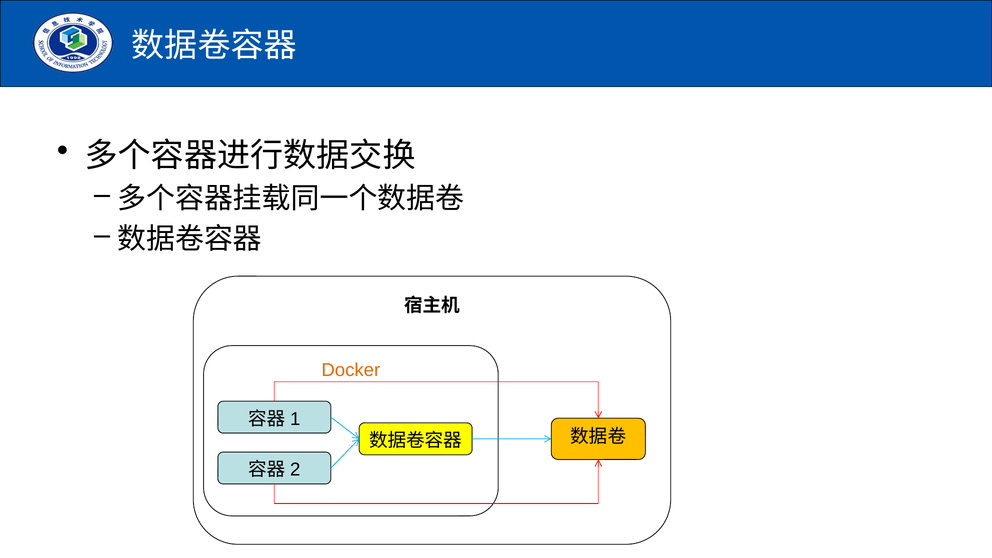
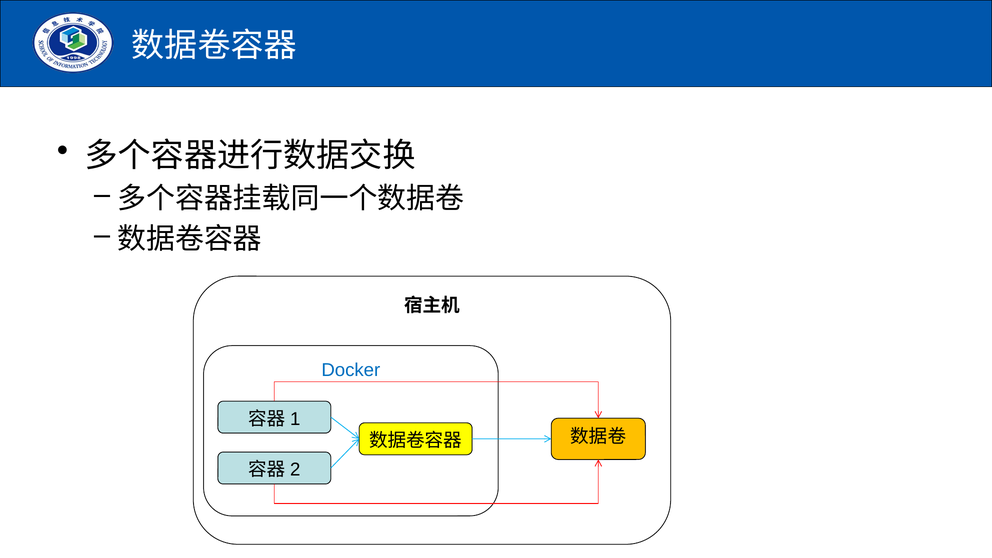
Docker colour: orange -> blue
